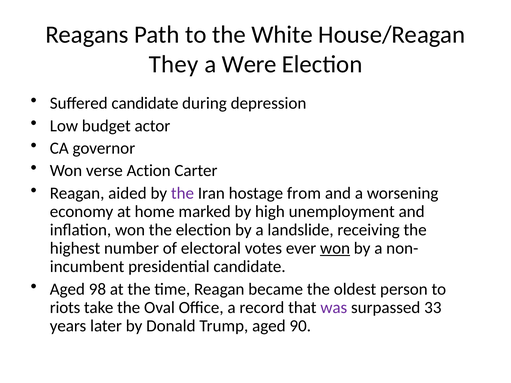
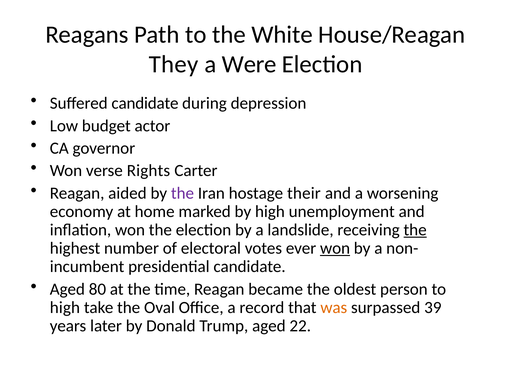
Action: Action -> Rights
from: from -> their
the at (415, 230) underline: none -> present
98: 98 -> 80
riots at (65, 308): riots -> high
was colour: purple -> orange
33: 33 -> 39
90: 90 -> 22
